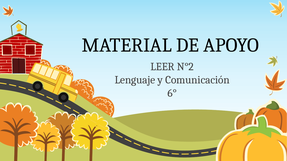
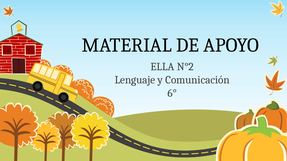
LEER: LEER -> ELLA
